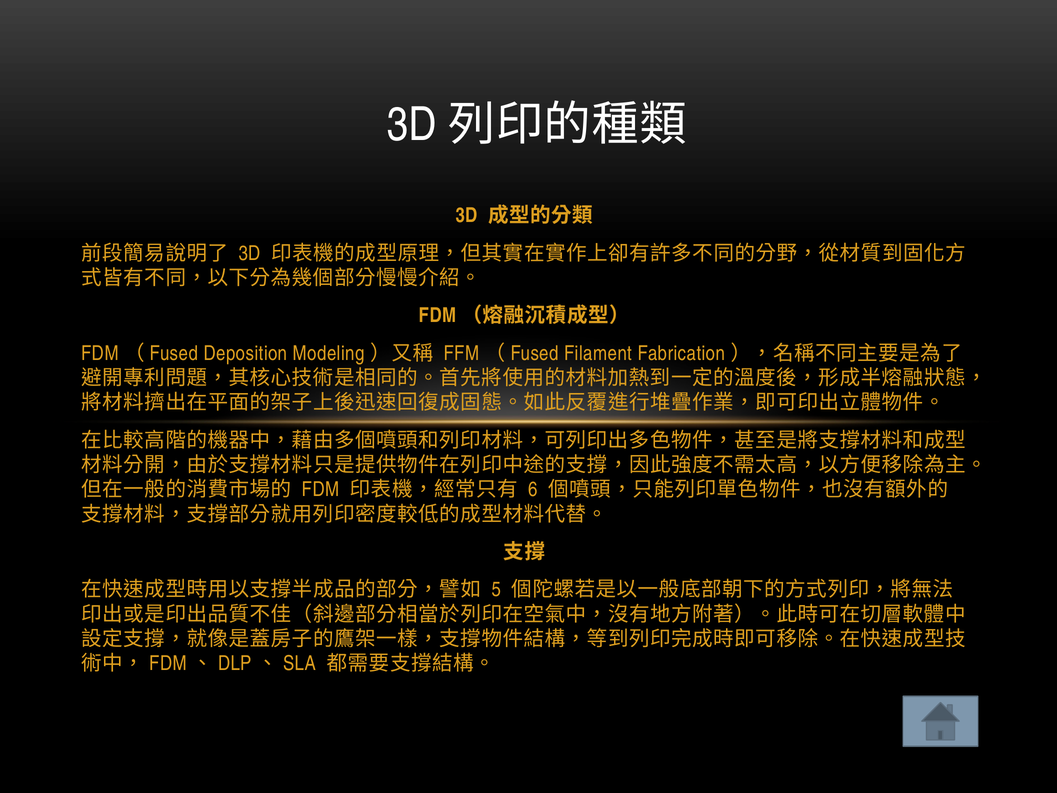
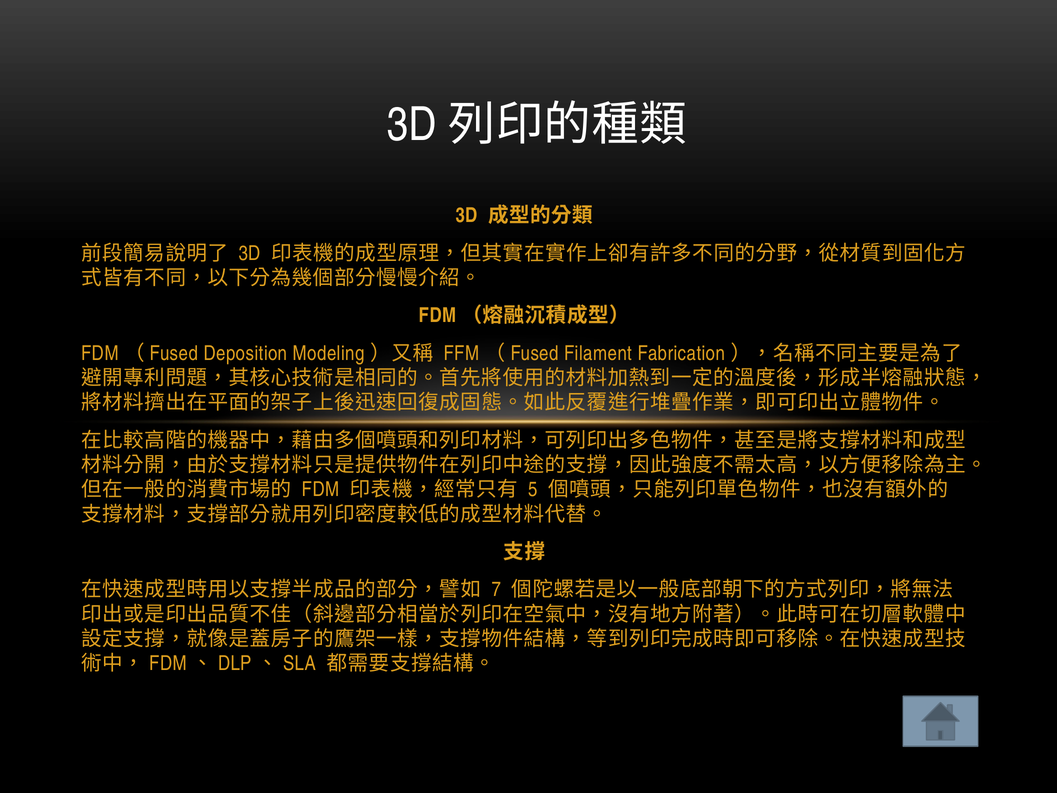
6: 6 -> 5
5: 5 -> 7
